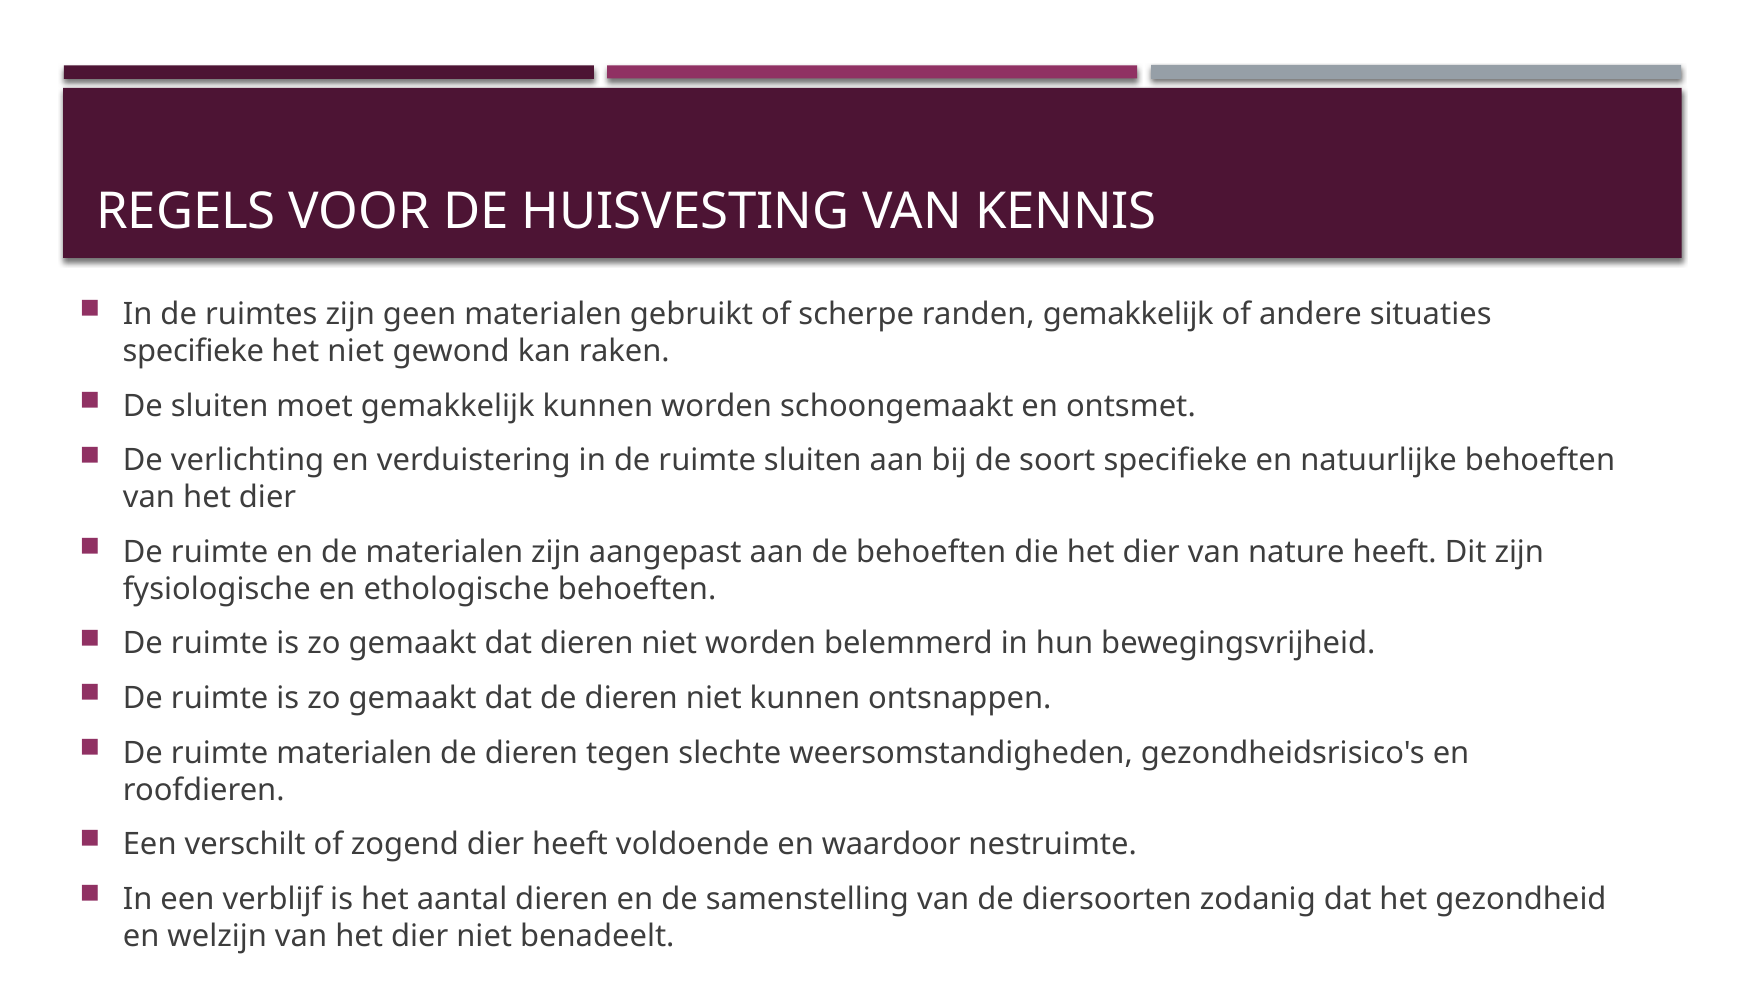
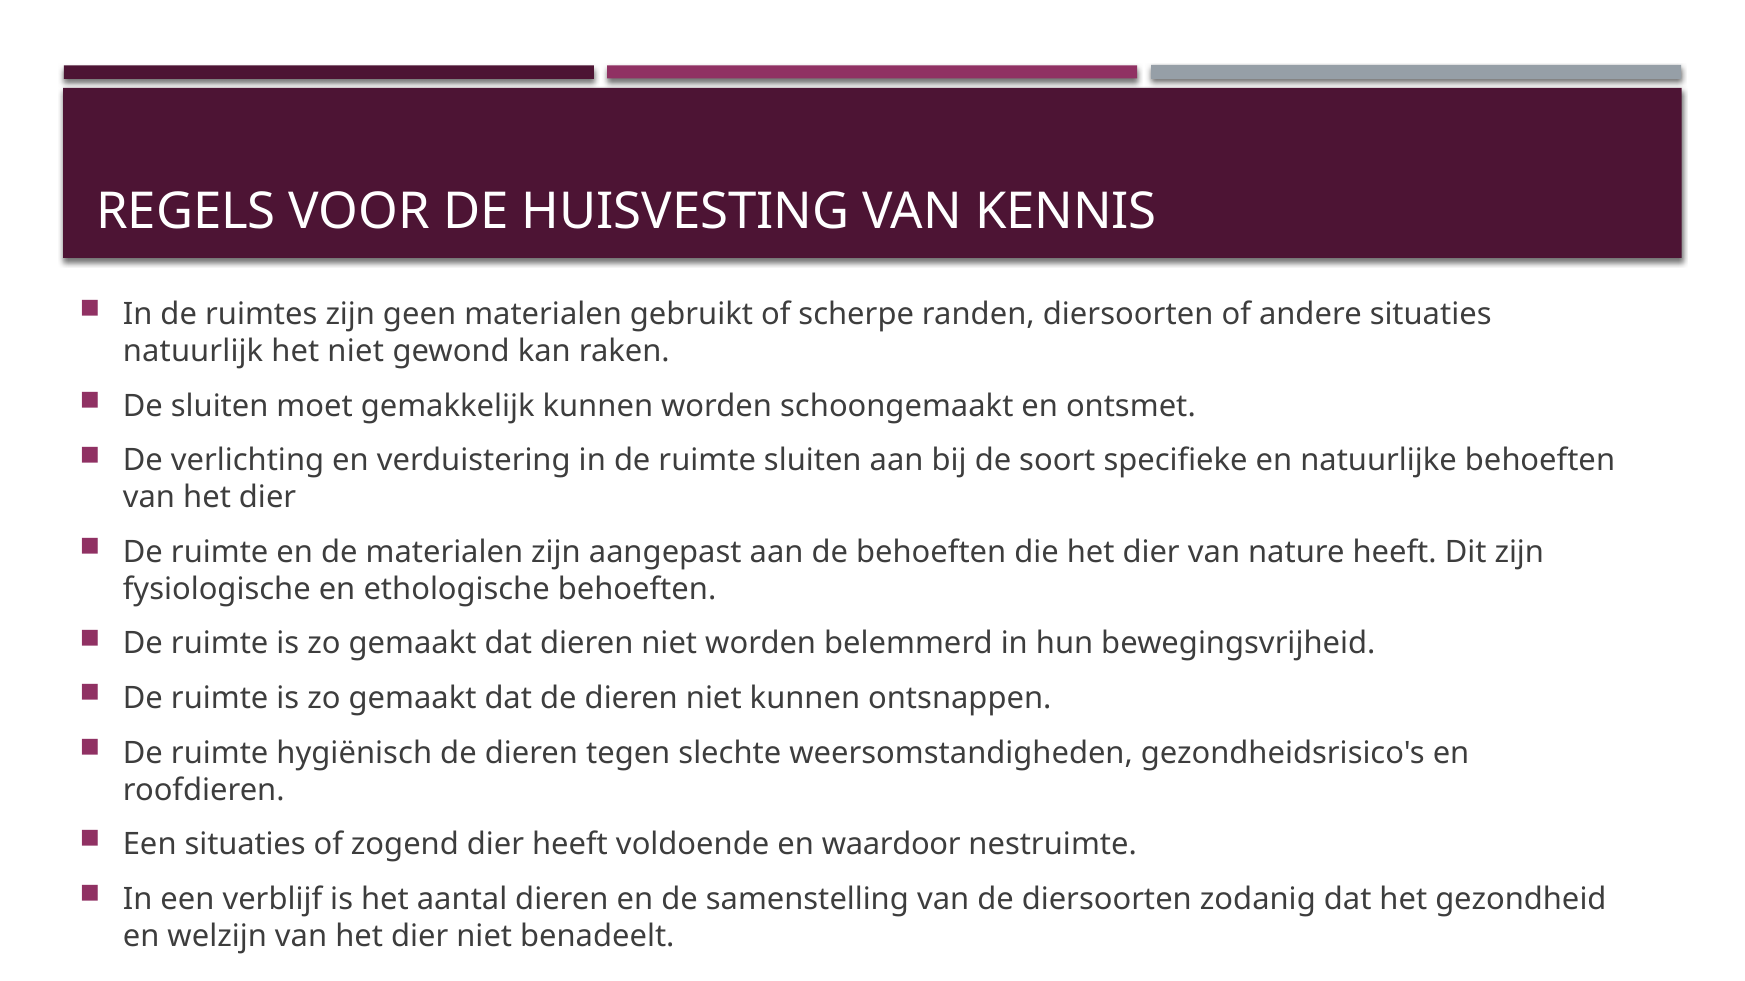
randen gemakkelijk: gemakkelijk -> diersoorten
specifieke at (193, 352): specifieke -> natuurlijk
ruimte materialen: materialen -> hygiënisch
Een verschilt: verschilt -> situaties
